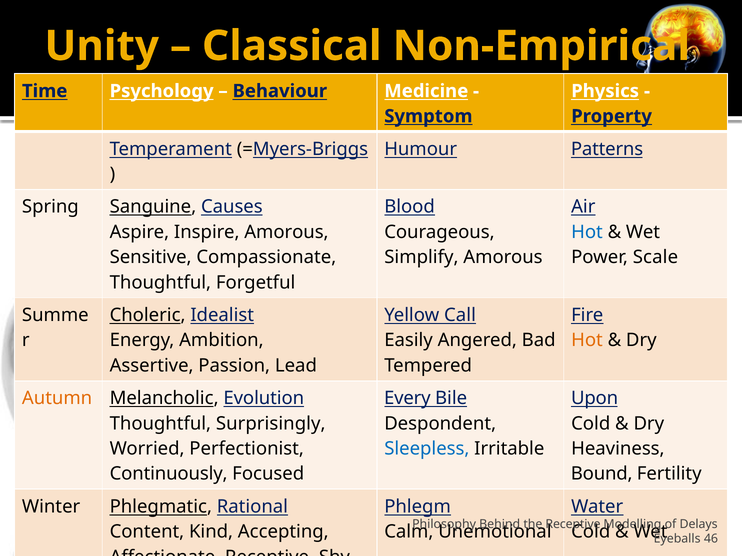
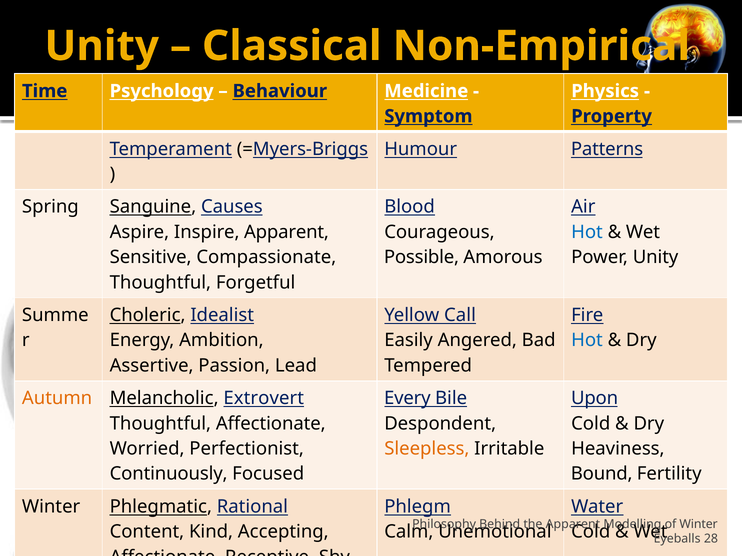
Inspire Amorous: Amorous -> Apparent
Simplify: Simplify -> Possible
Power Scale: Scale -> Unity
Hot at (587, 341) colour: orange -> blue
Evolution: Evolution -> Extrovert
Thoughtful Surprisingly: Surprisingly -> Affectionate
Sleepless colour: blue -> orange
Receptive at (573, 524): Receptive -> Apparent
of Delays: Delays -> Winter
46: 46 -> 28
